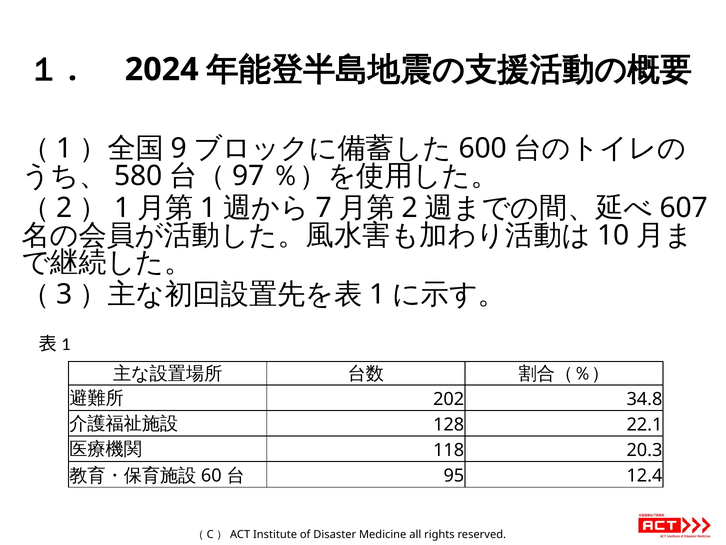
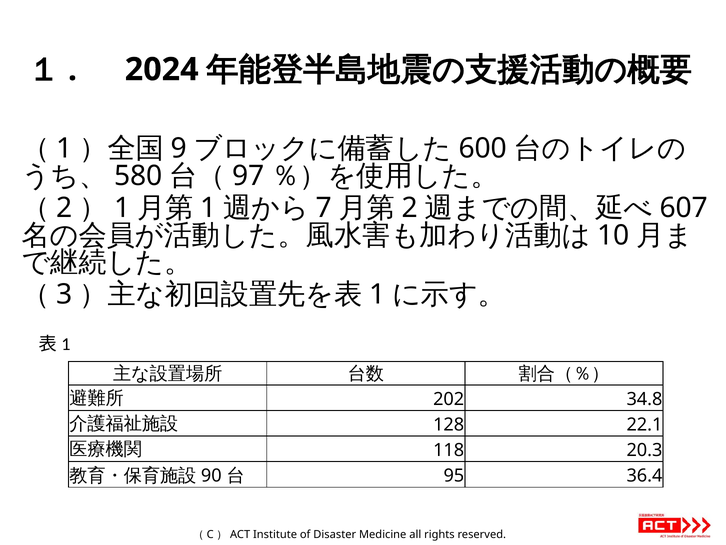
60: 60 -> 90
12.4: 12.4 -> 36.4
